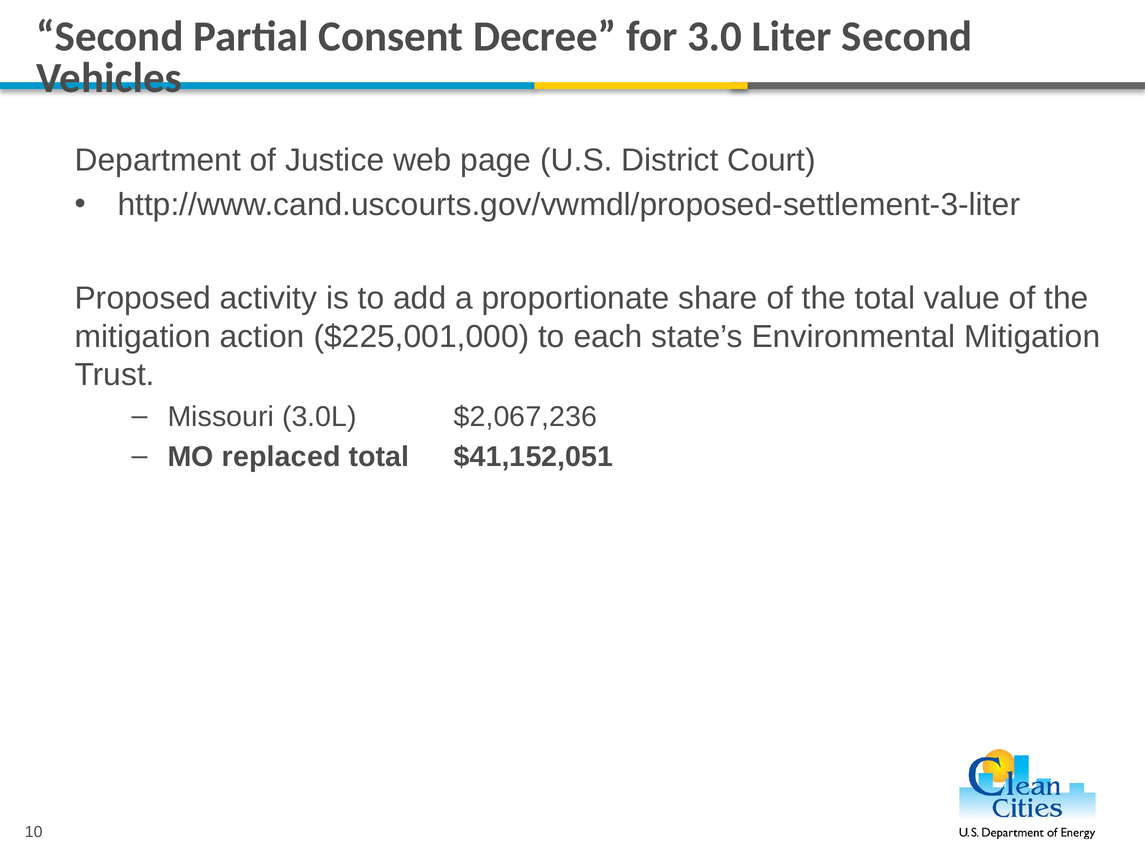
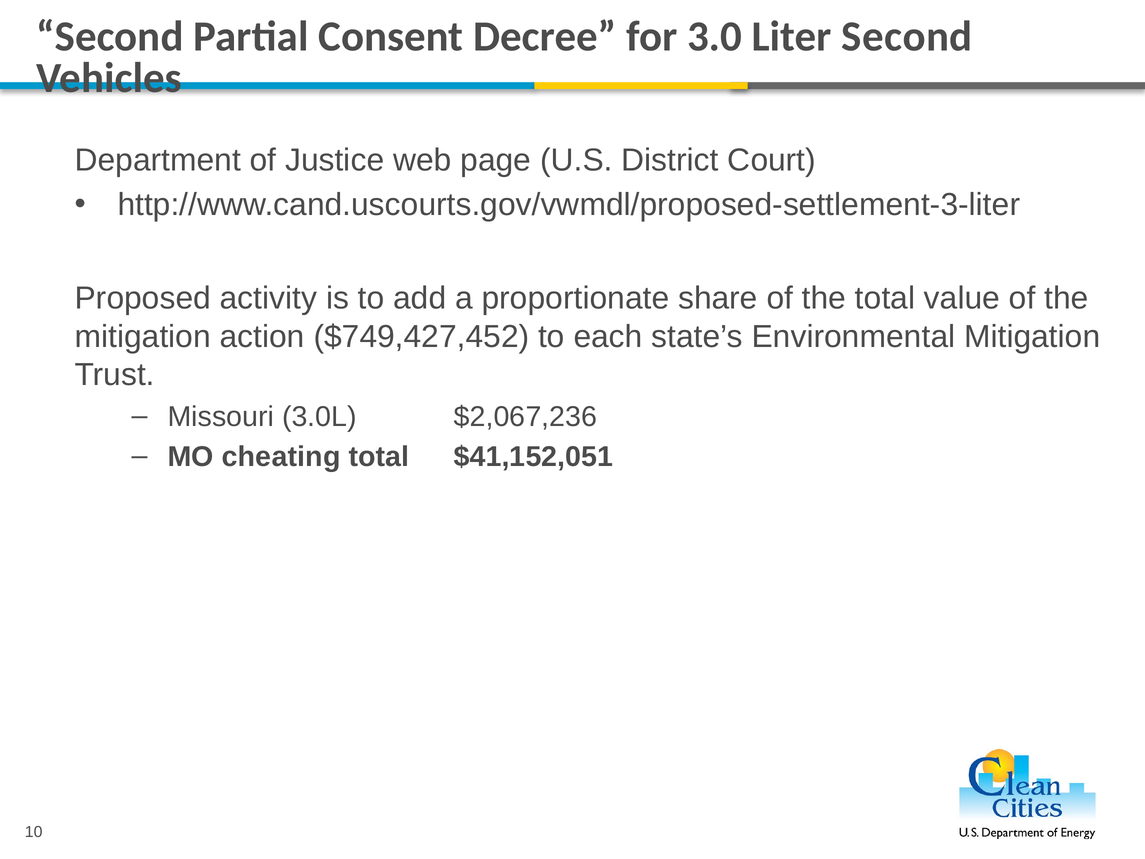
$225,001,000: $225,001,000 -> $749,427,452
replaced: replaced -> cheating
